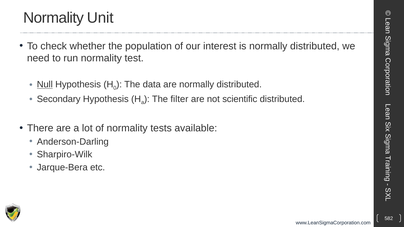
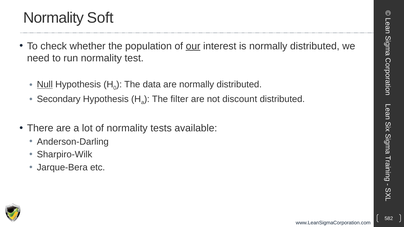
Unit: Unit -> Soft
our underline: none -> present
scientific: scientific -> discount
